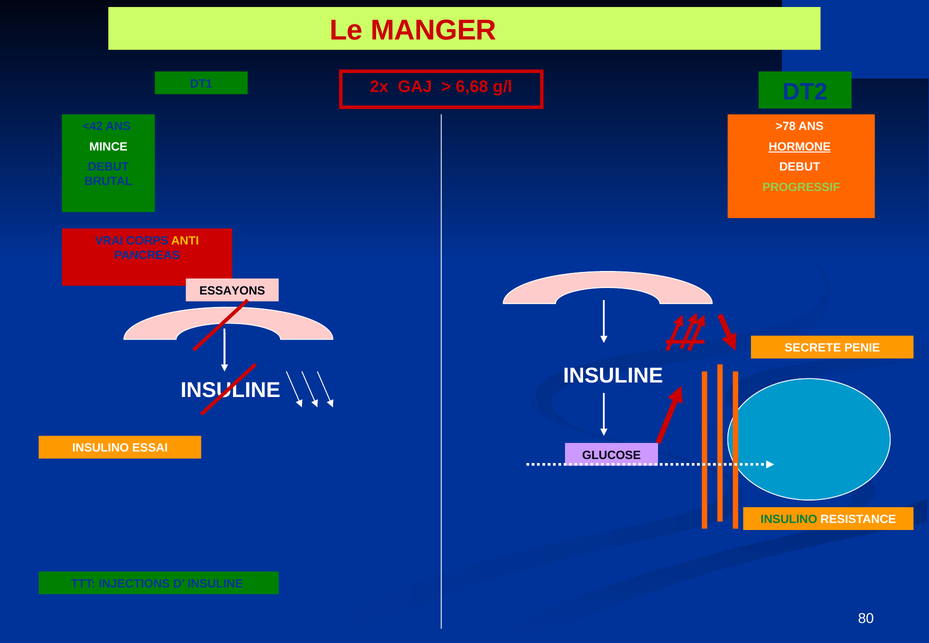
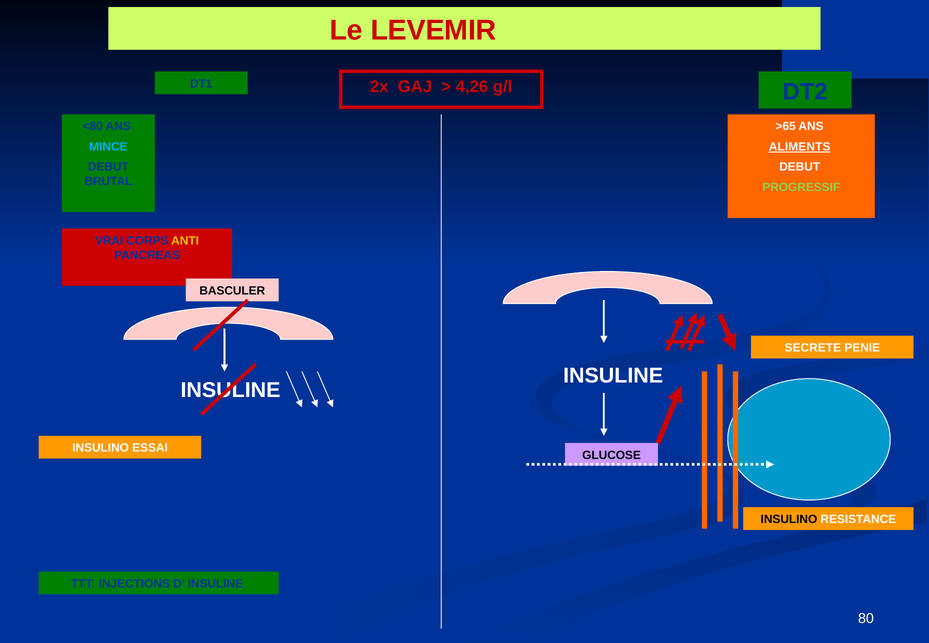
MANGER: MANGER -> LEVEMIR
6,68: 6,68 -> 4,26
<42: <42 -> <80
>78: >78 -> >65
MINCE colour: white -> light blue
HORMONE: HORMONE -> ALIMENTS
ESSAYONS: ESSAYONS -> BASCULER
INSULINO at (789, 520) colour: green -> black
